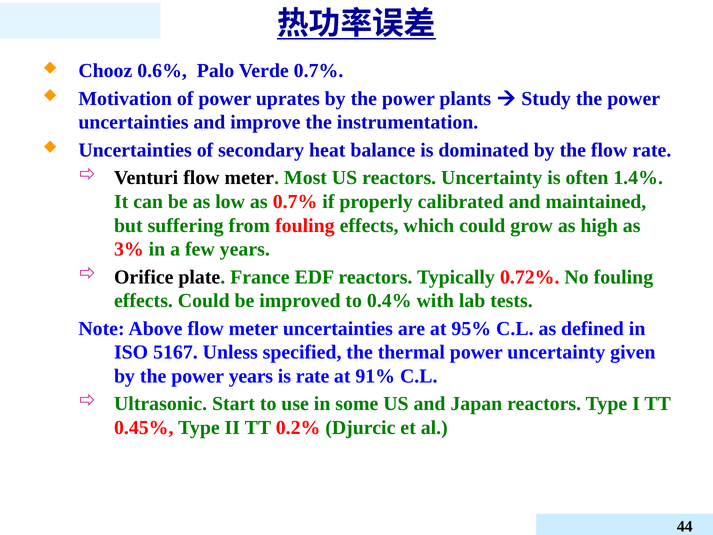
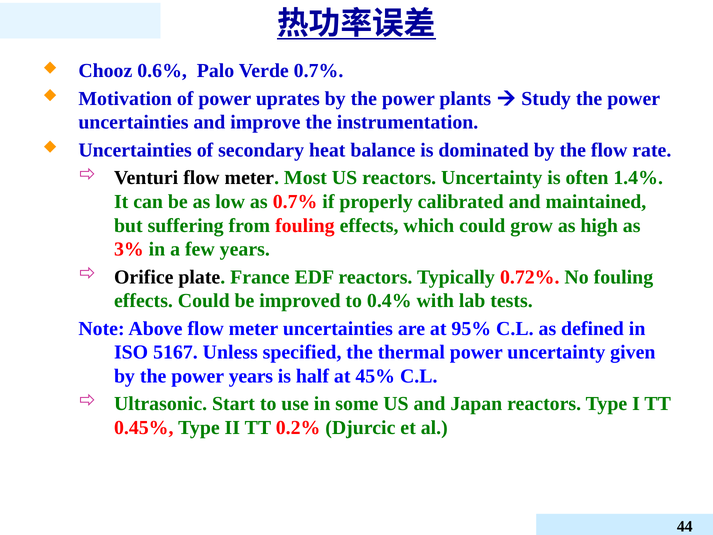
is rate: rate -> half
91%: 91% -> 45%
